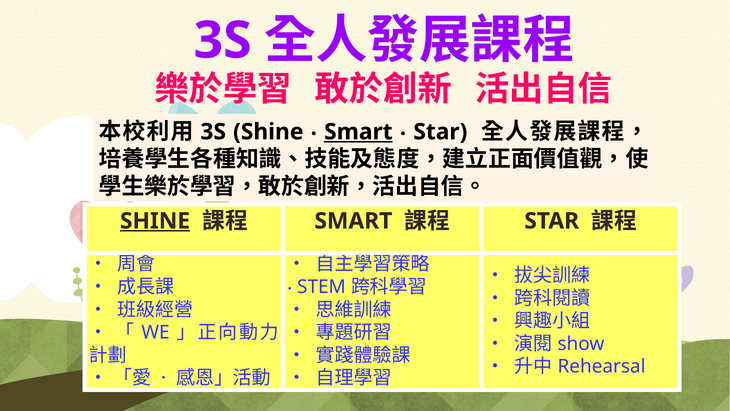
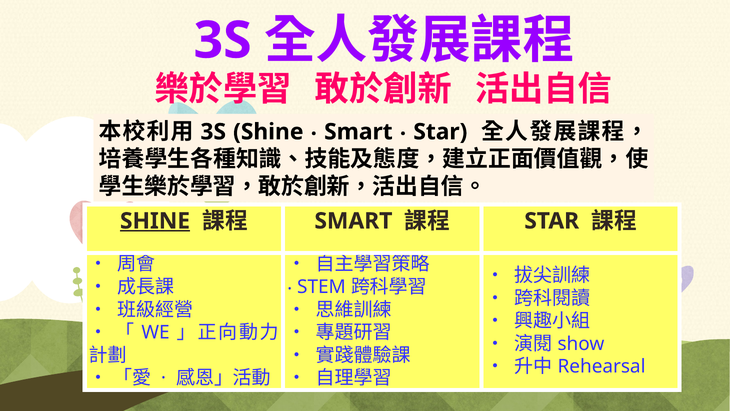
Smart at (358, 132) underline: present -> none
